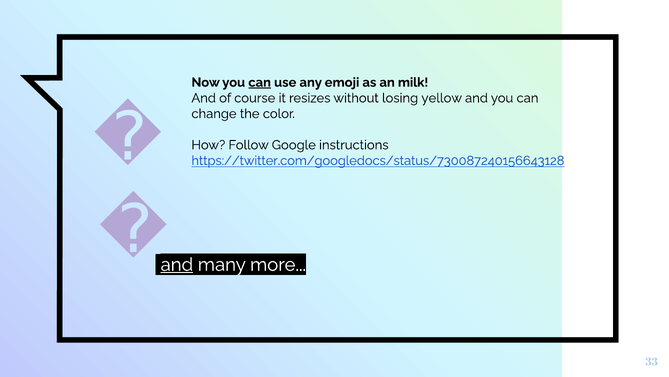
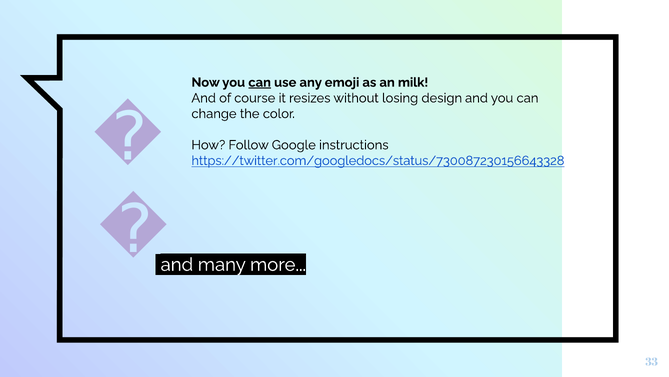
yellow: yellow -> design
https://twitter.com/googledocs/status/730087240156643128: https://twitter.com/googledocs/status/730087240156643128 -> https://twitter.com/googledocs/status/730087230156643328
and at (177, 264) underline: present -> none
